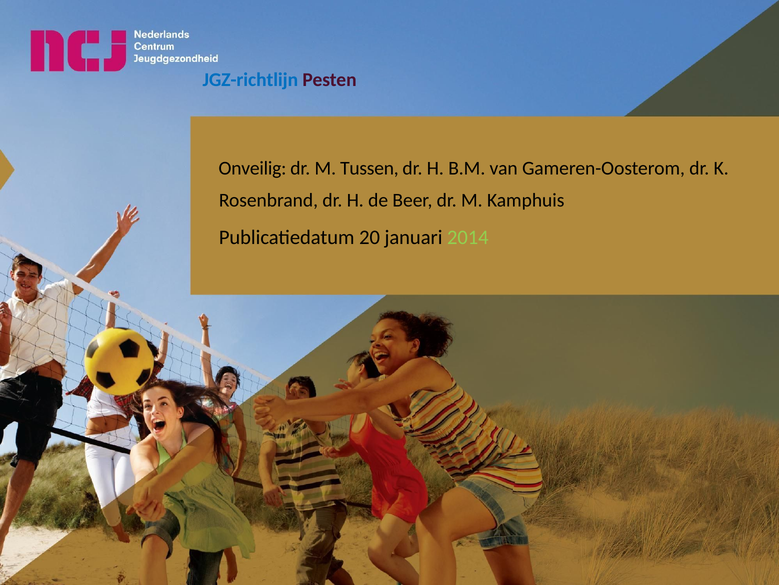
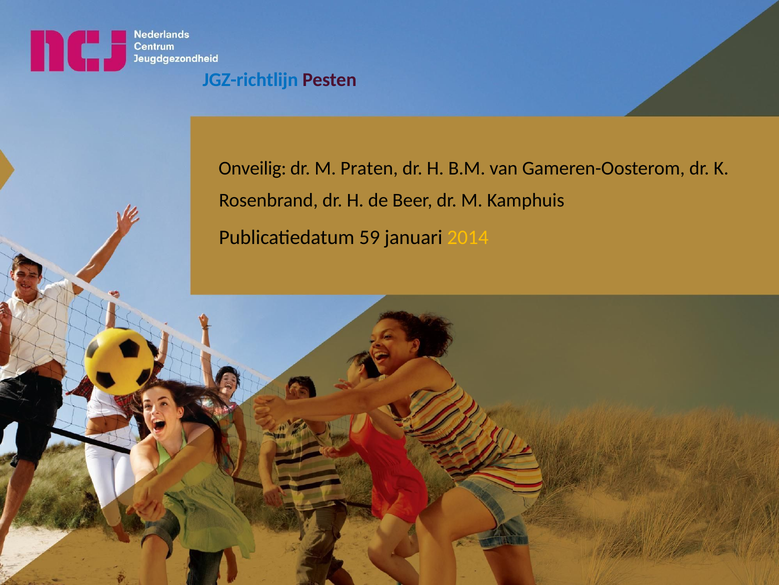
Tussen: Tussen -> Praten
20: 20 -> 59
2014 colour: light green -> yellow
